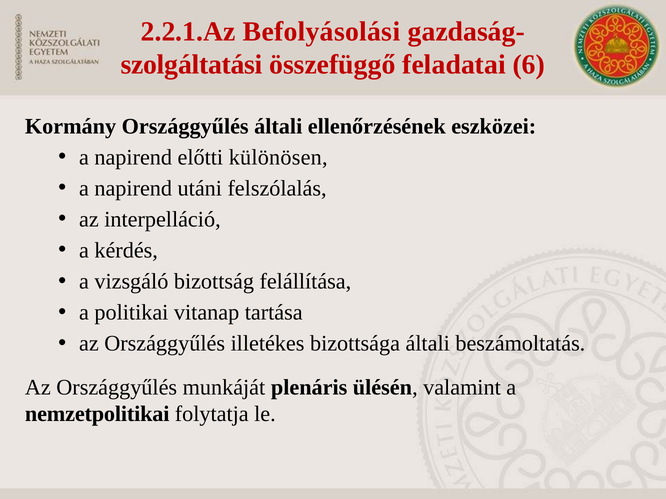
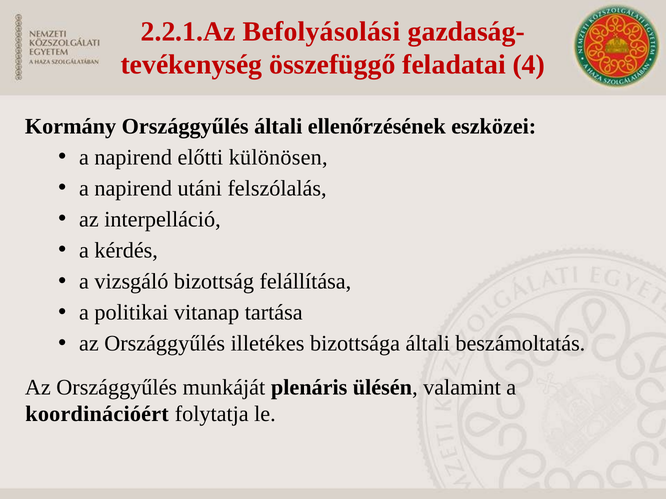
szolgáltatási: szolgáltatási -> tevékenység
6: 6 -> 4
nemzetpolitikai: nemzetpolitikai -> koordinációért
